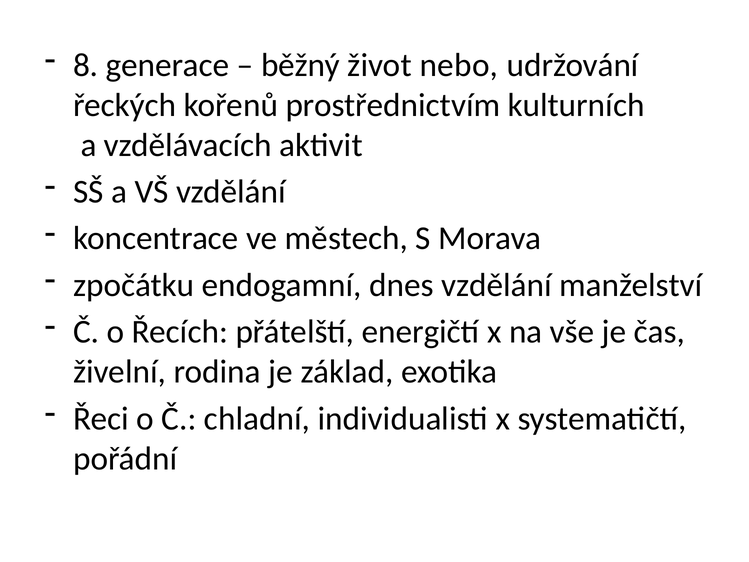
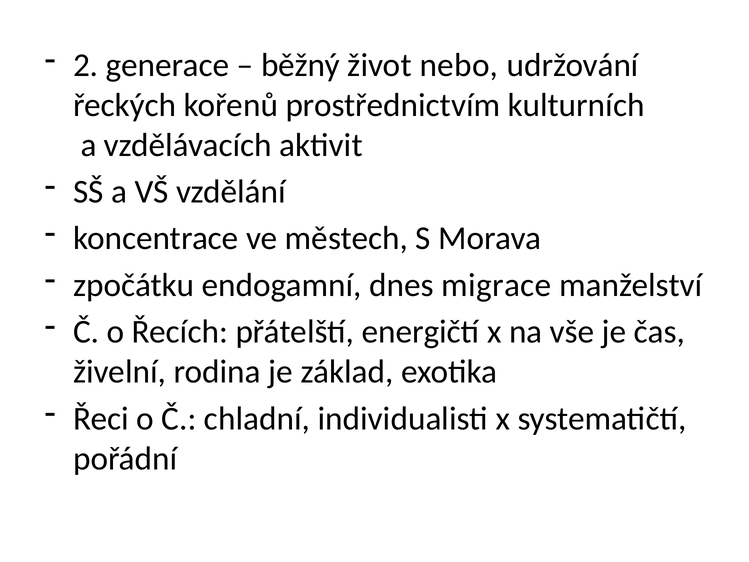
8: 8 -> 2
dnes vzdělání: vzdělání -> migrace
